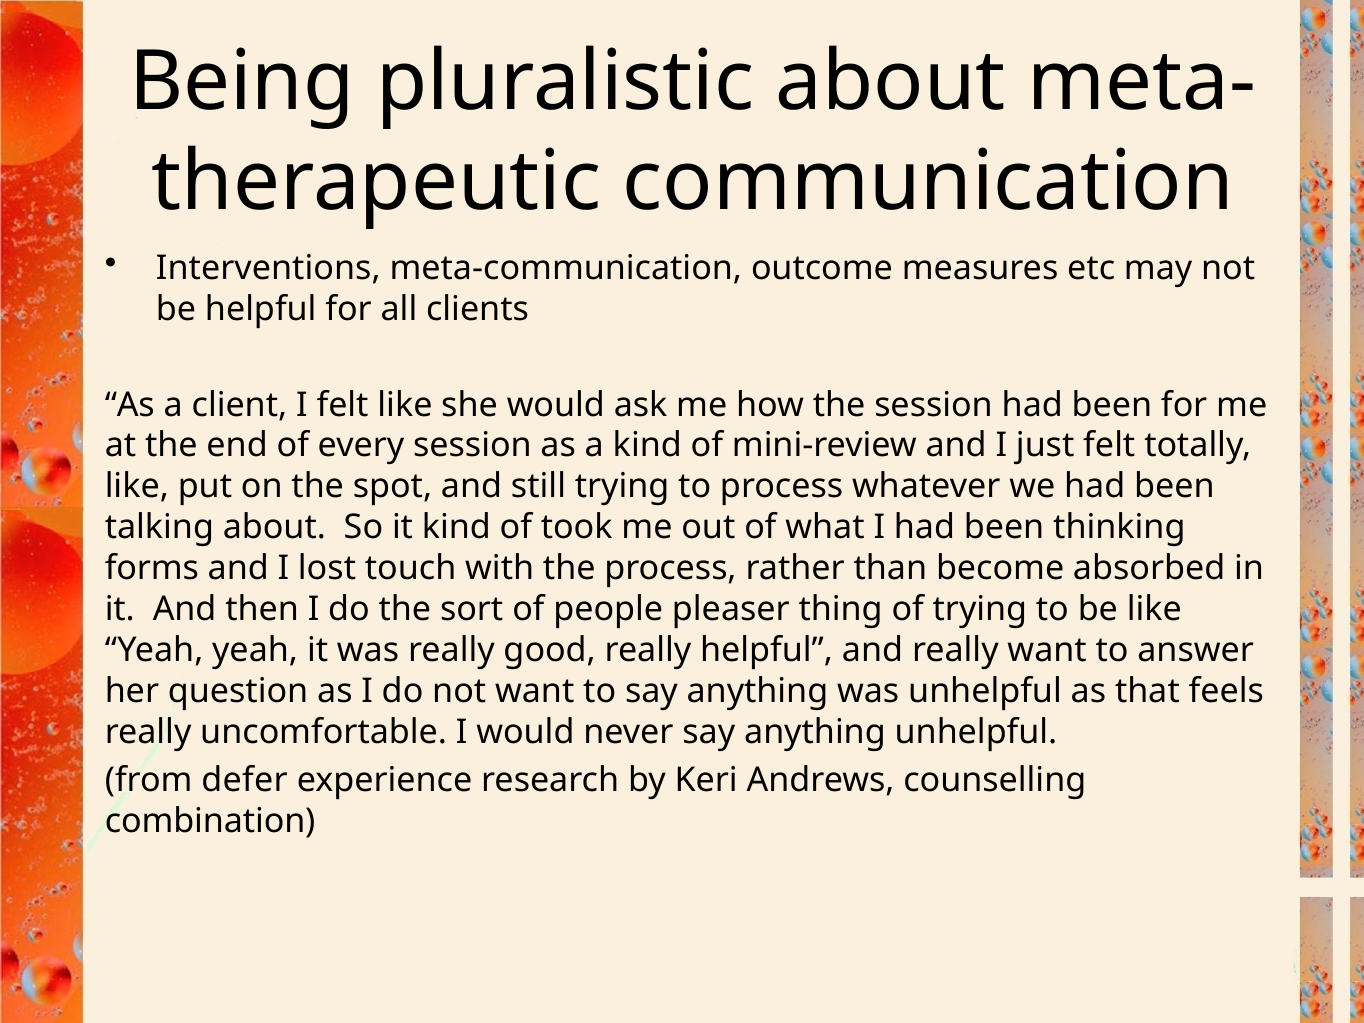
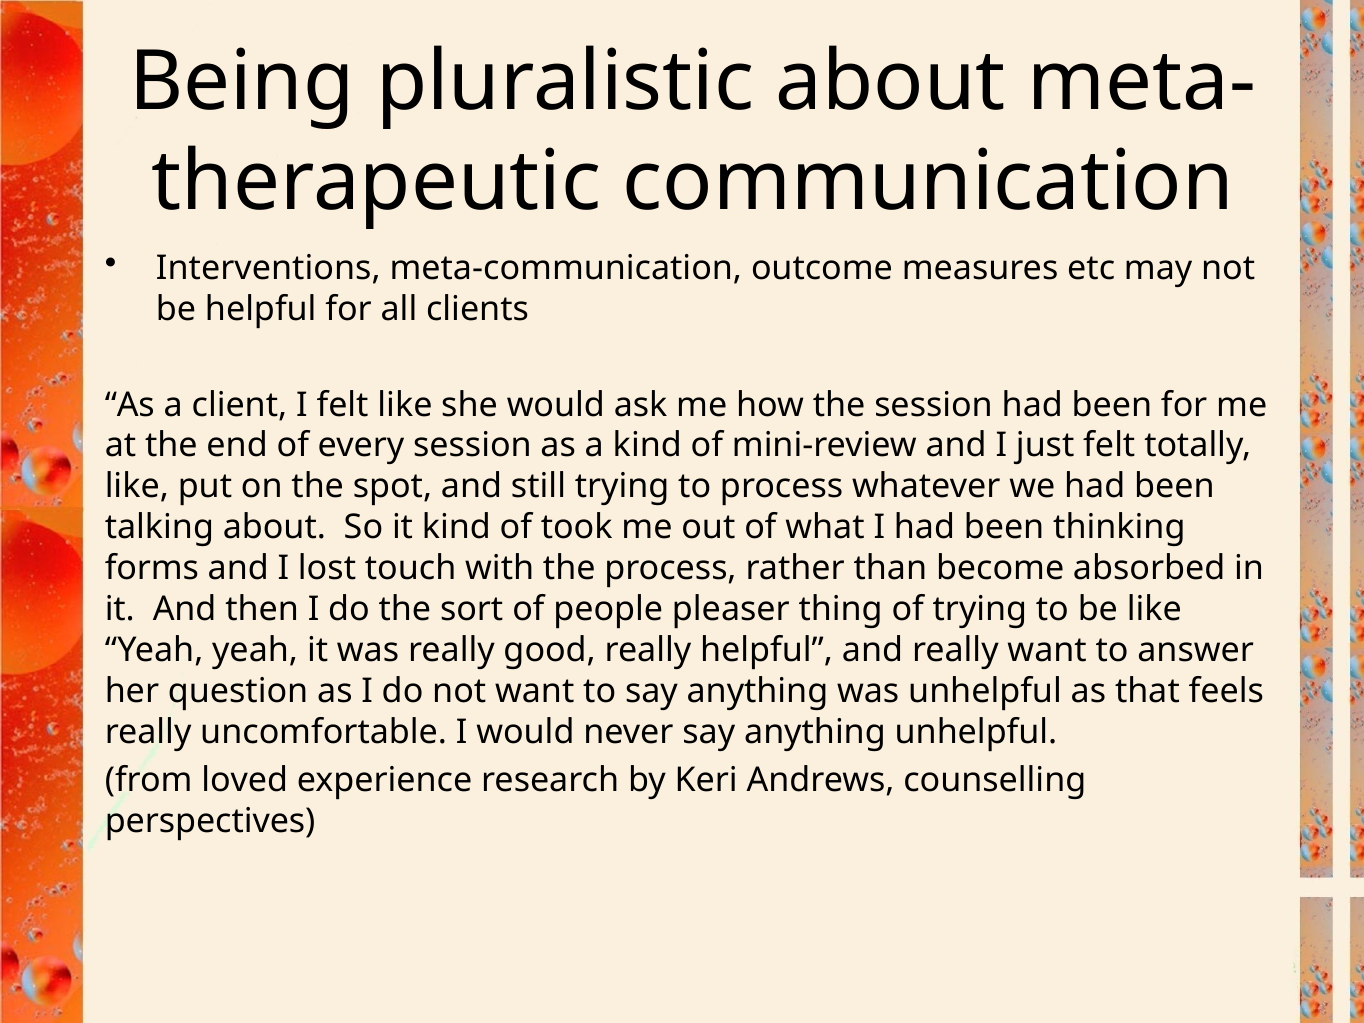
defer: defer -> loved
combination: combination -> perspectives
